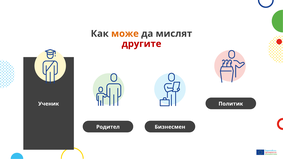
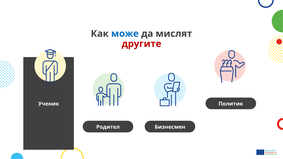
може colour: orange -> blue
